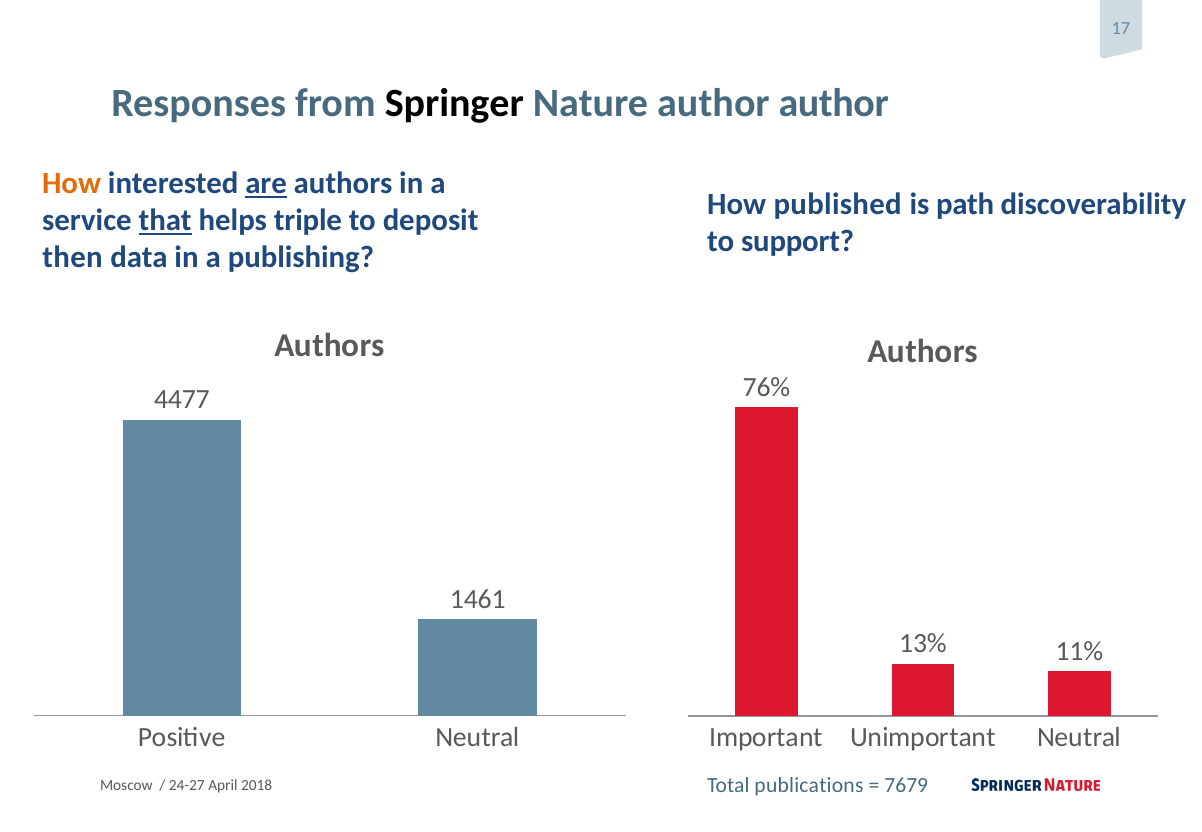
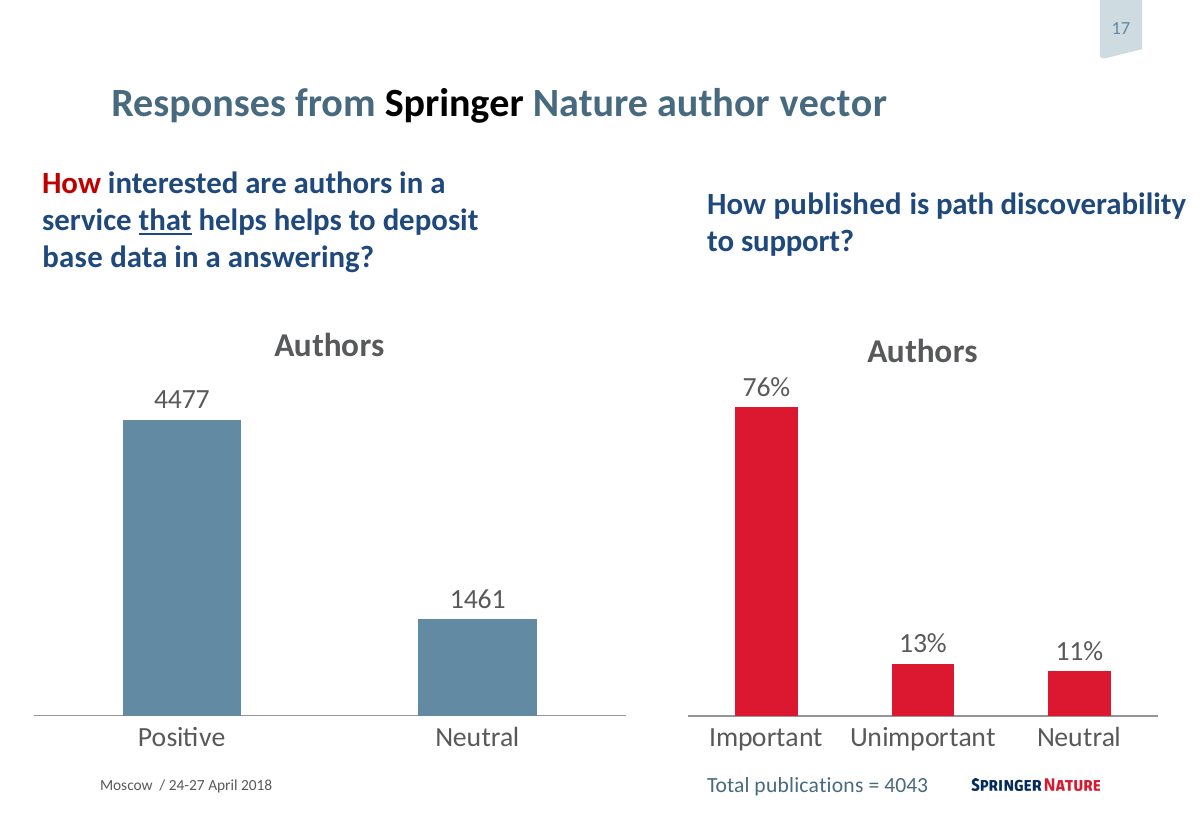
author author: author -> vector
How at (72, 183) colour: orange -> red
are underline: present -> none
helps triple: triple -> helps
then: then -> base
publishing: publishing -> answering
7679: 7679 -> 4043
